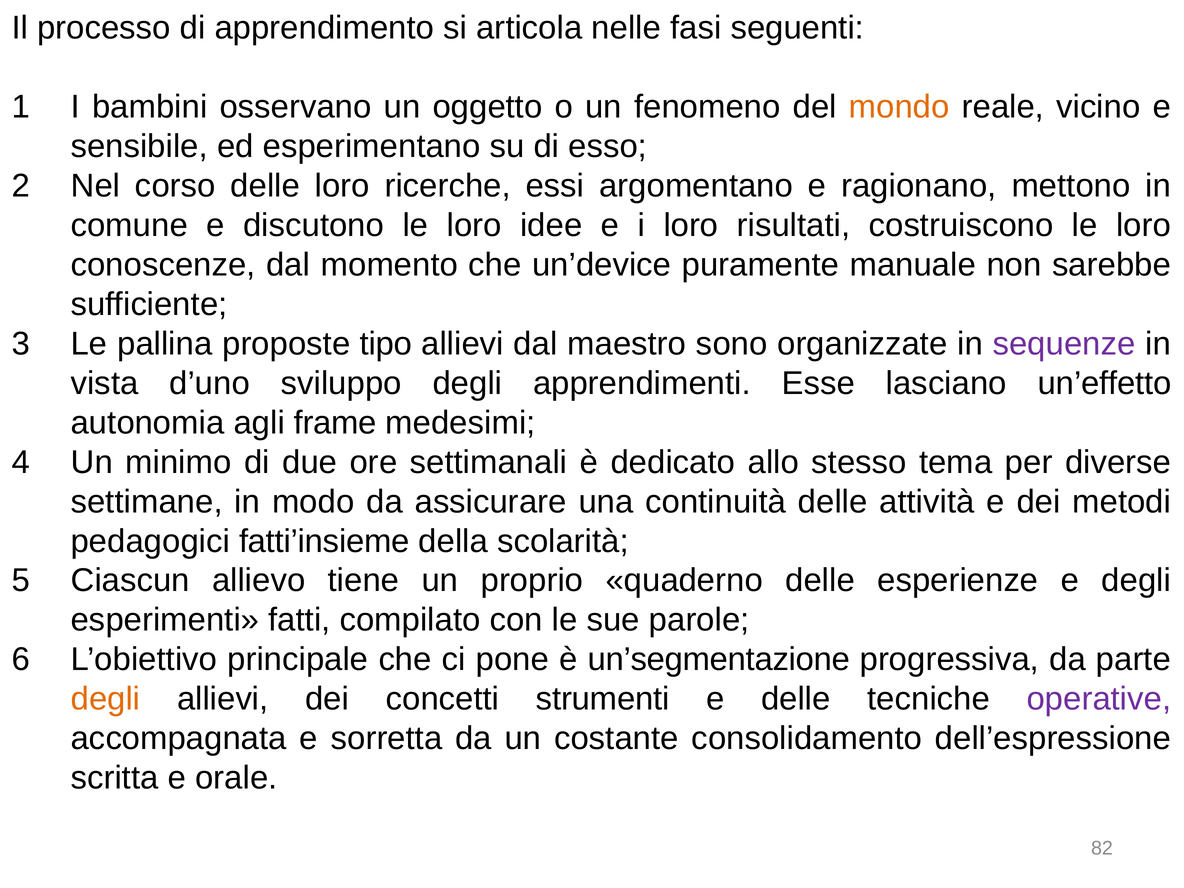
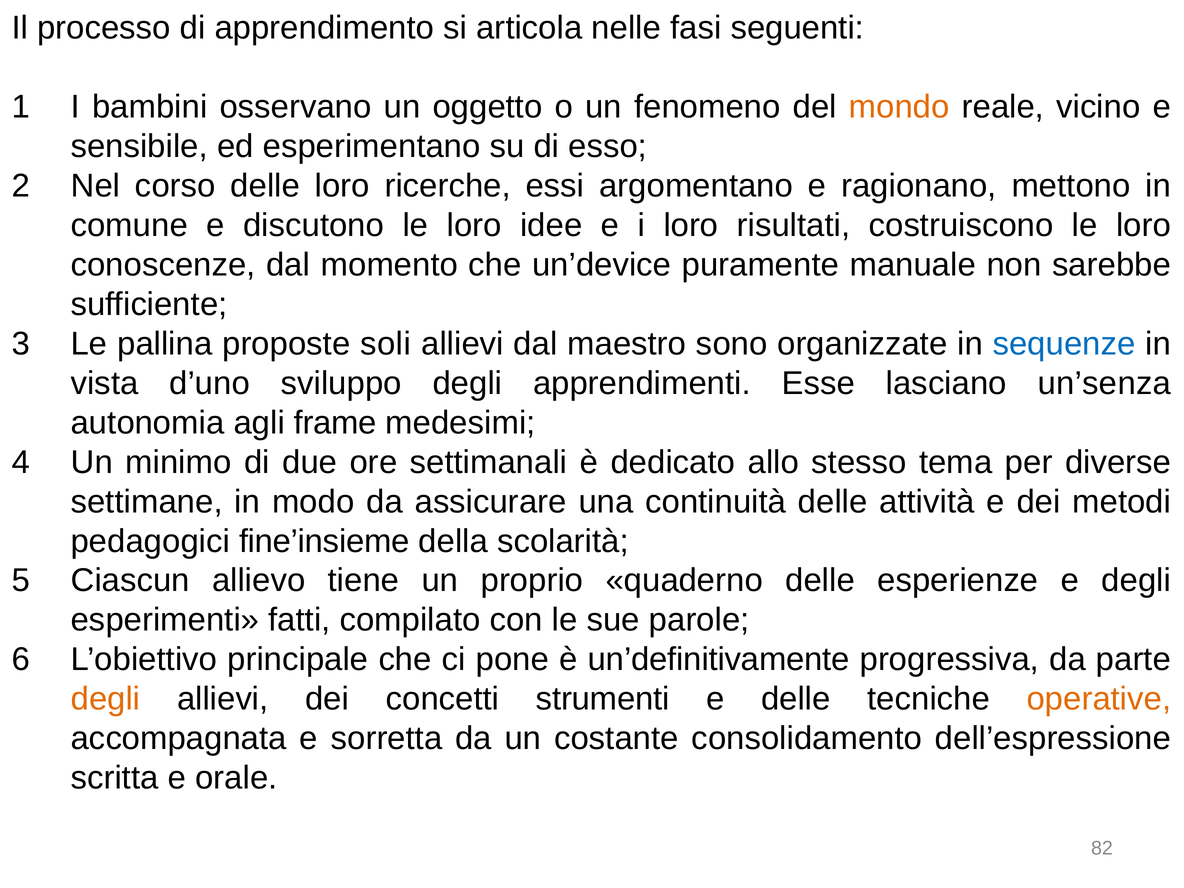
tipo: tipo -> soli
sequenze colour: purple -> blue
un’effetto: un’effetto -> un’senza
fatti’insieme: fatti’insieme -> fine’insieme
un’segmentazione: un’segmentazione -> un’definitivamente
operative colour: purple -> orange
